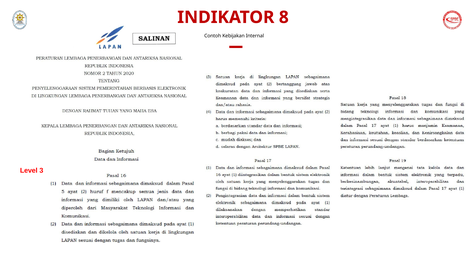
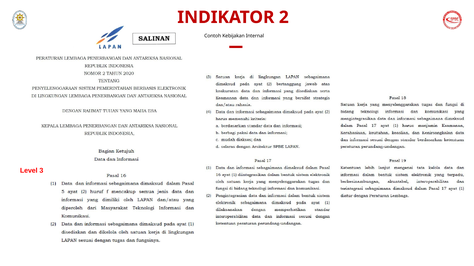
8: 8 -> 2
